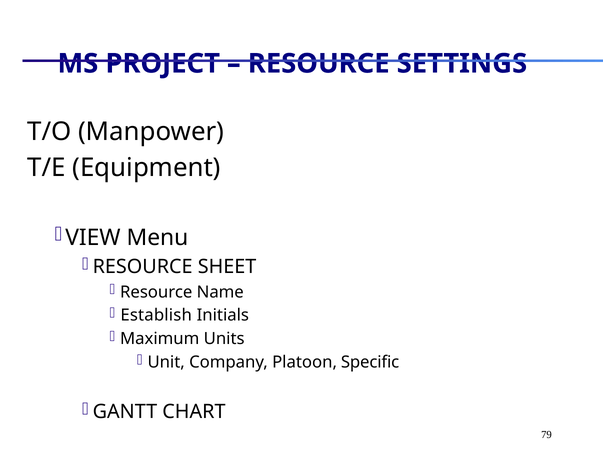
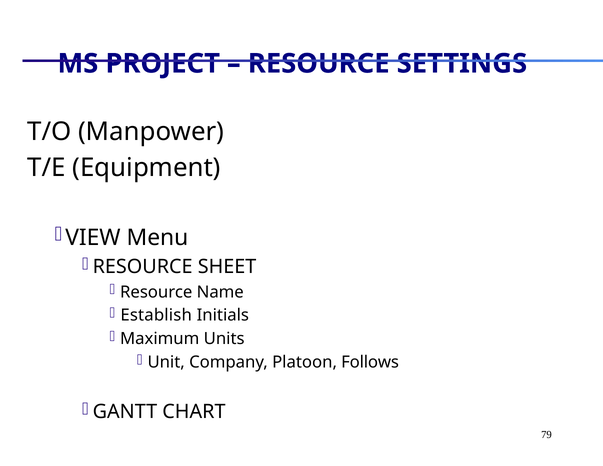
Specific: Specific -> Follows
